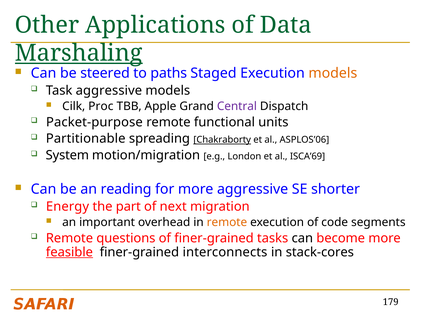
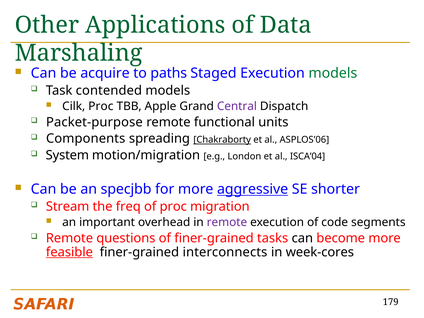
Marshaling underline: present -> none
steered: steered -> acquire
models at (333, 73) colour: orange -> green
Task aggressive: aggressive -> contended
Partitionable: Partitionable -> Components
ISCA’69: ISCA’69 -> ISCA’04
reading: reading -> specjbb
aggressive at (253, 189) underline: none -> present
Energy: Energy -> Stream
part: part -> freq
of next: next -> proc
remote at (227, 222) colour: orange -> purple
stack-cores: stack-cores -> week-cores
